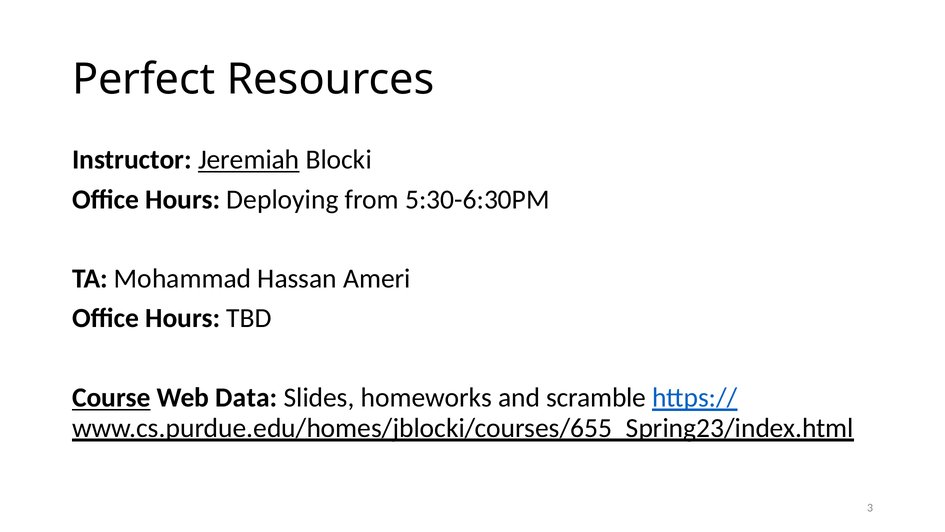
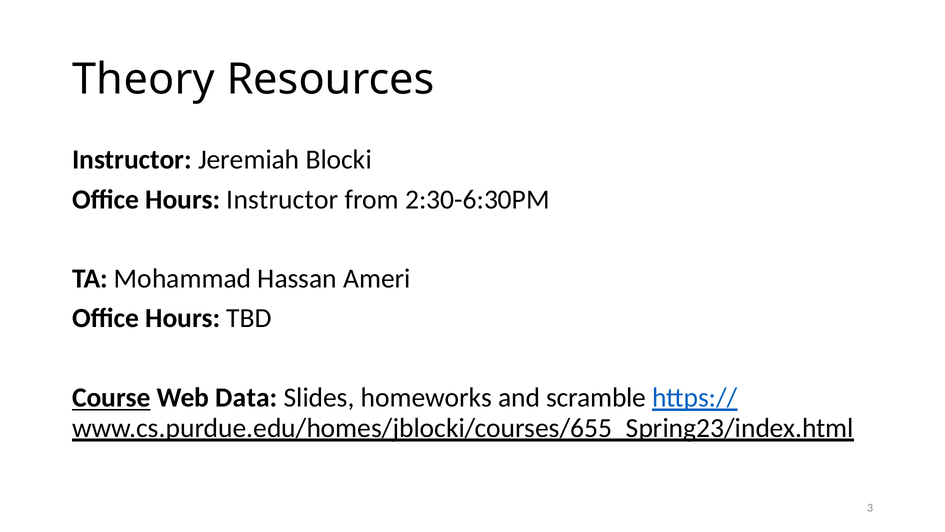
Perfect: Perfect -> Theory
Jeremiah underline: present -> none
Hours Deploying: Deploying -> Instructor
5:30-6:30PM: 5:30-6:30PM -> 2:30-6:30PM
